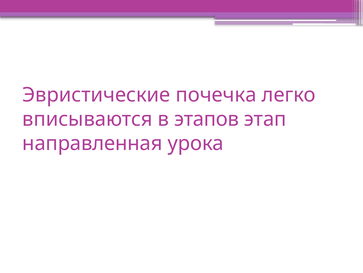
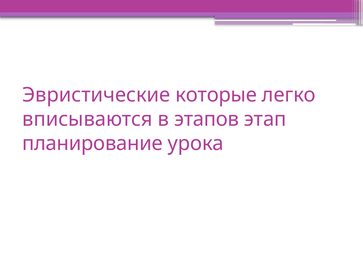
почечка: почечка -> которые
направленная: направленная -> планирование
